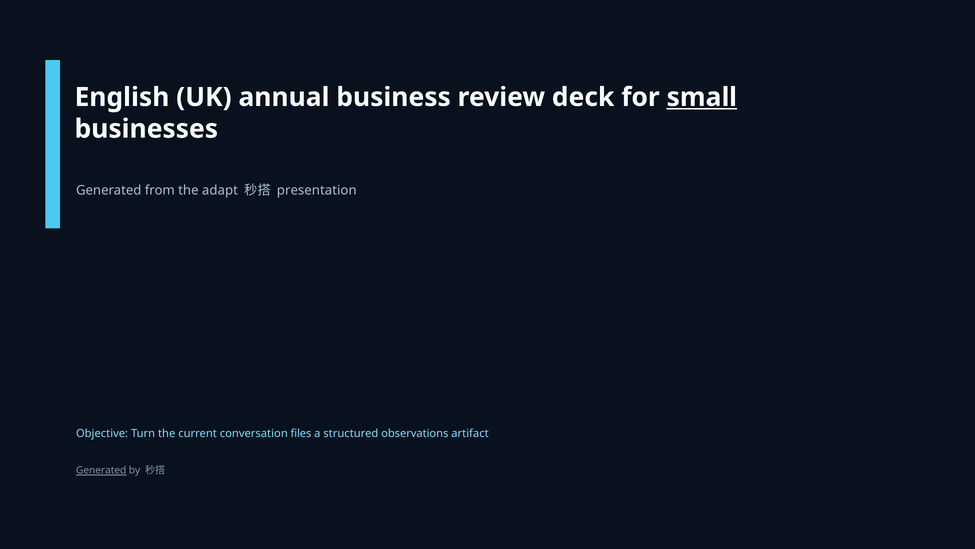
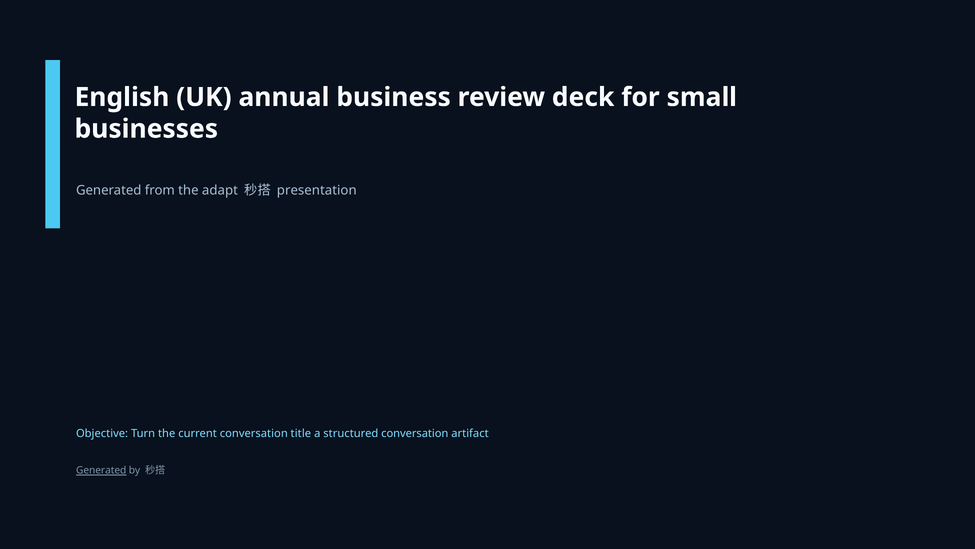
small underline: present -> none
files: files -> title
structured observations: observations -> conversation
